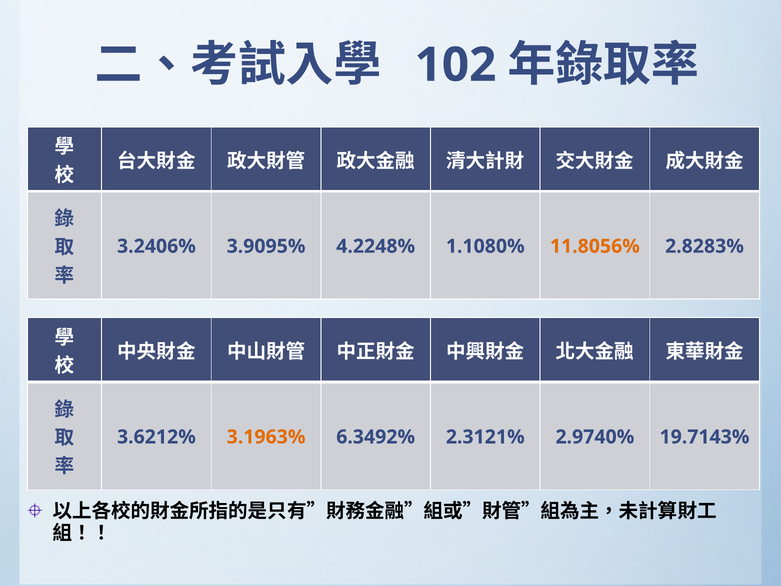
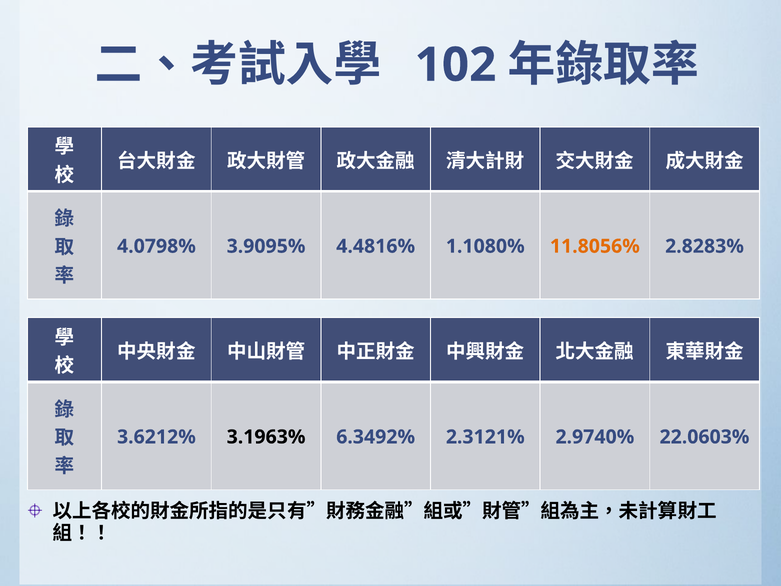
3.2406%: 3.2406% -> 4.0798%
4.2248%: 4.2248% -> 4.4816%
3.1963% colour: orange -> black
19.7143%: 19.7143% -> 22.0603%
